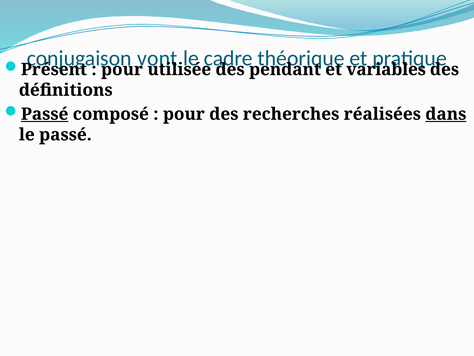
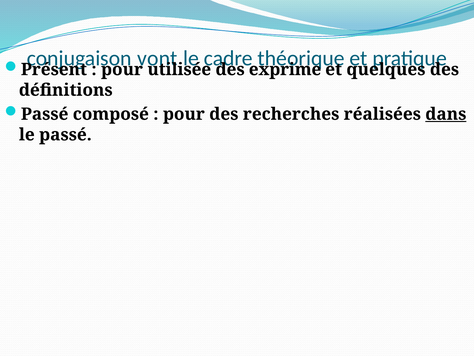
pendant: pendant -> exprime
variables: variables -> quelques
Passé at (45, 114) underline: present -> none
